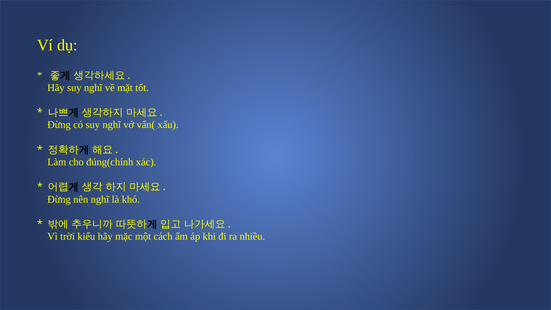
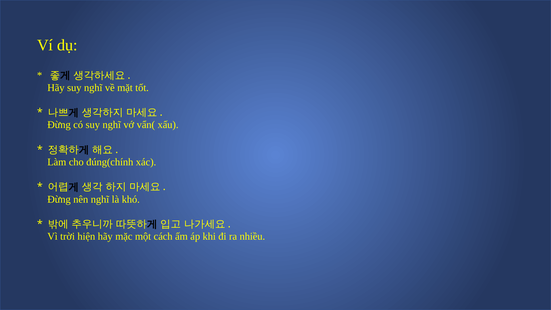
kiểu: kiểu -> hiện
